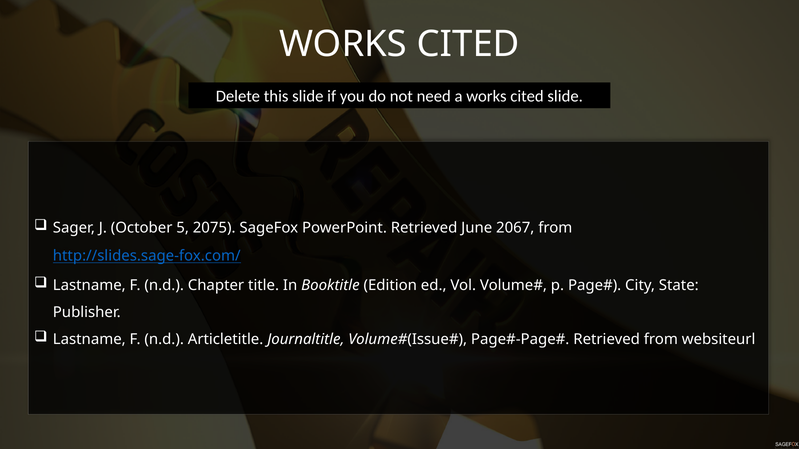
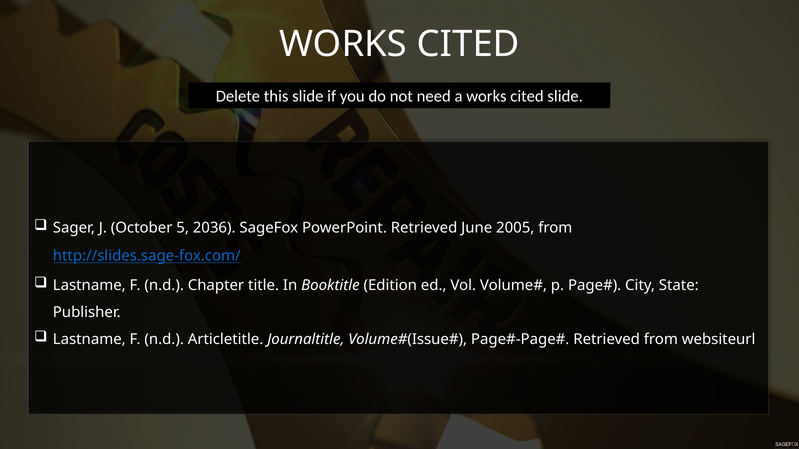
2075: 2075 -> 2036
2067: 2067 -> 2005
